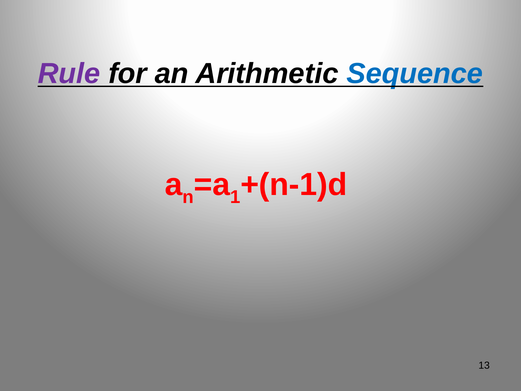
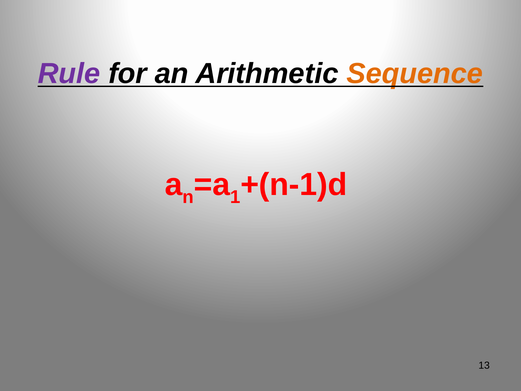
Sequence colour: blue -> orange
